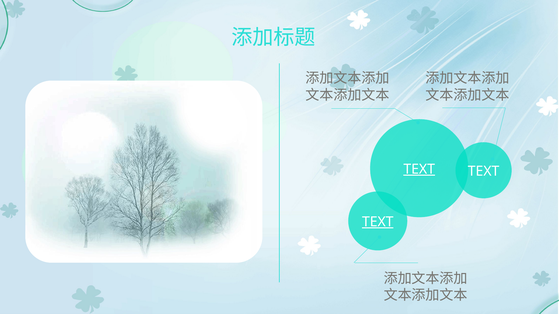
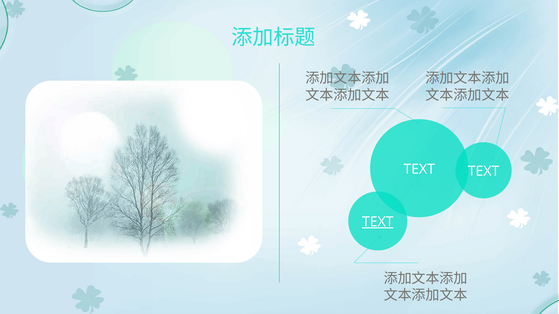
TEXT at (419, 169) underline: present -> none
